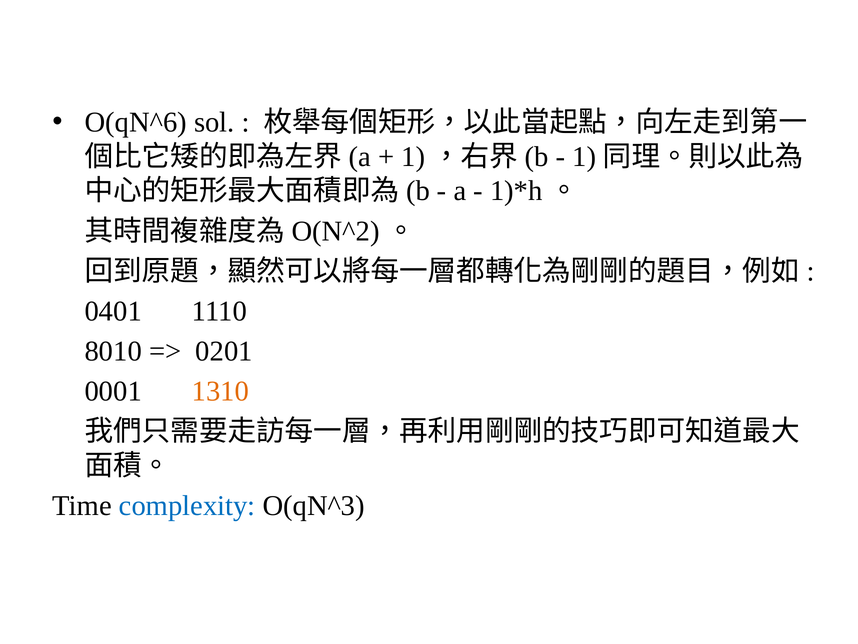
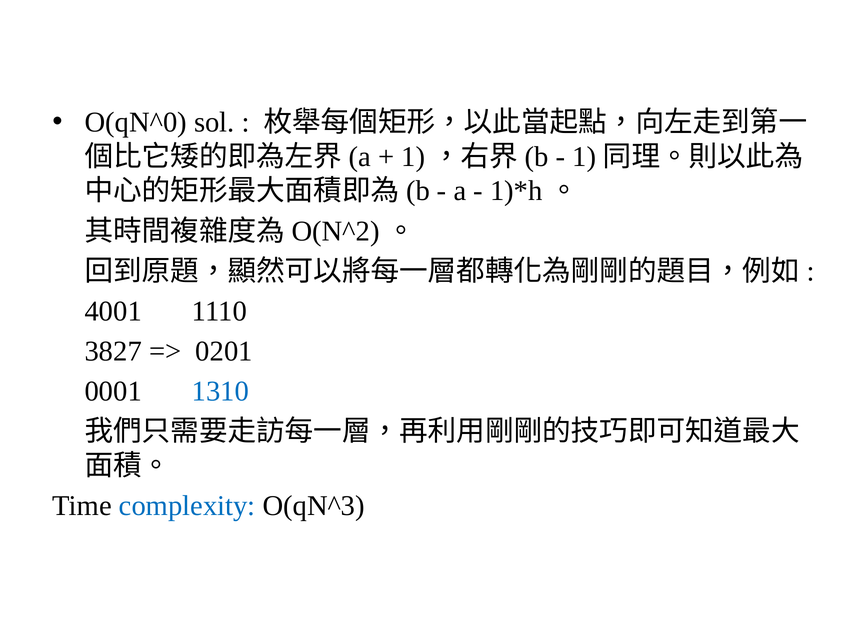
O(qN^6: O(qN^6 -> O(qN^0
0401: 0401 -> 4001
8010: 8010 -> 3827
1310 colour: orange -> blue
